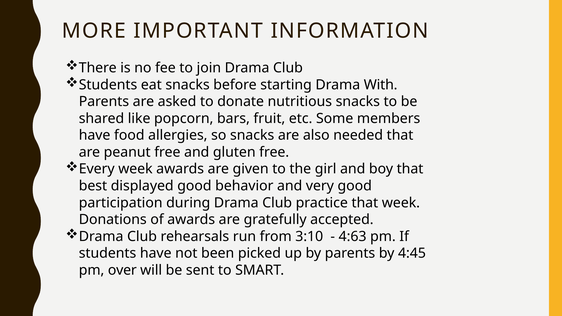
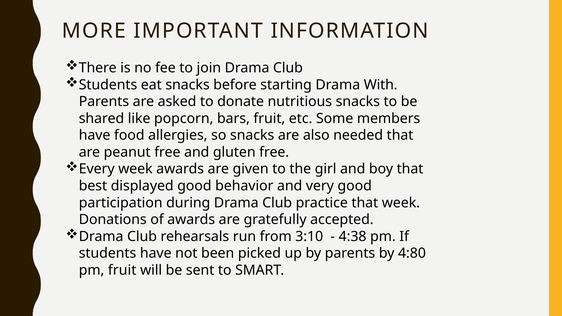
4:63: 4:63 -> 4:38
4:45: 4:45 -> 4:80
pm over: over -> fruit
